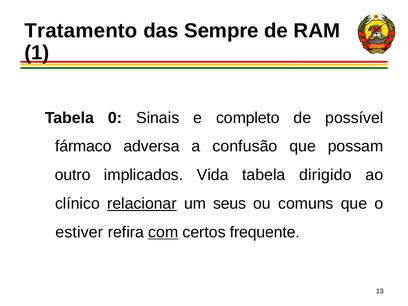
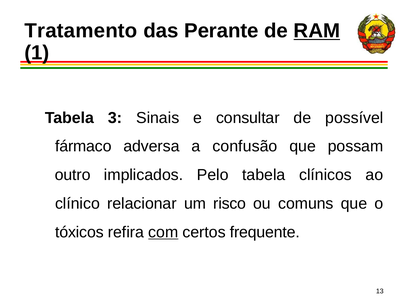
Sempre: Sempre -> Perante
RAM underline: none -> present
0: 0 -> 3
completo: completo -> consultar
Vida: Vida -> Pelo
dirigido: dirigido -> clínicos
relacionar underline: present -> none
seus: seus -> risco
estiver: estiver -> tóxicos
